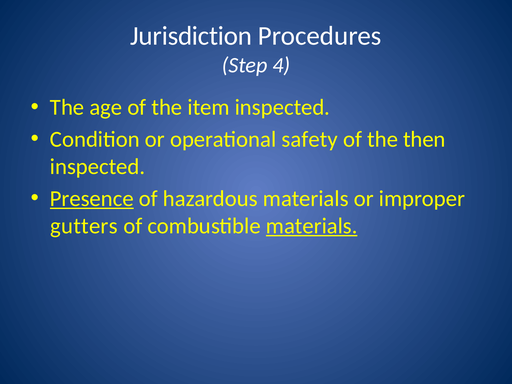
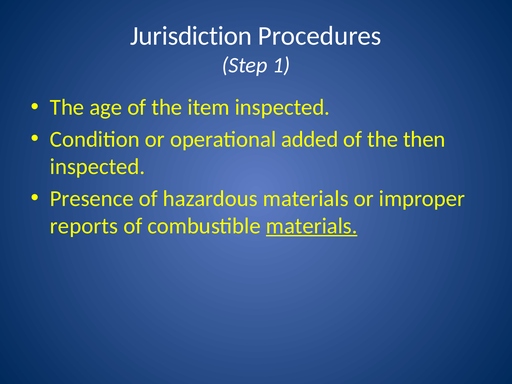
4: 4 -> 1
safety: safety -> added
Presence underline: present -> none
gutters: gutters -> reports
